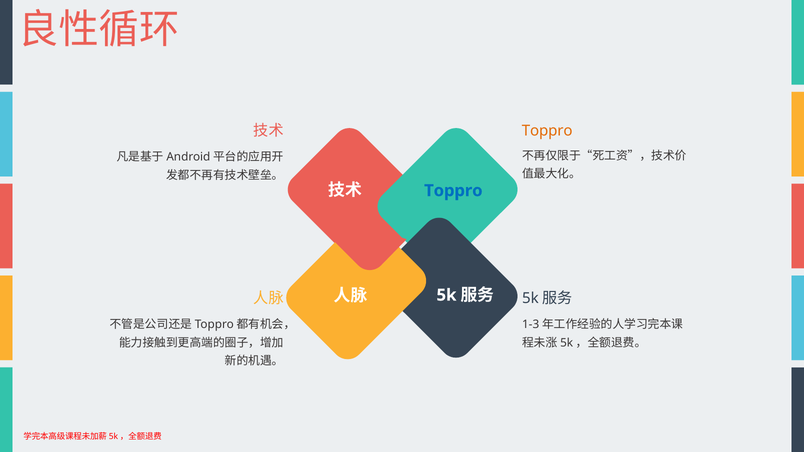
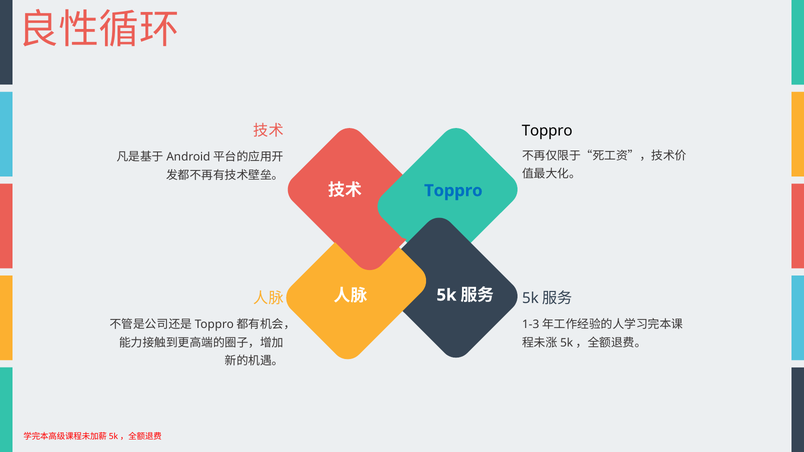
Toppro at (547, 131) colour: orange -> black
